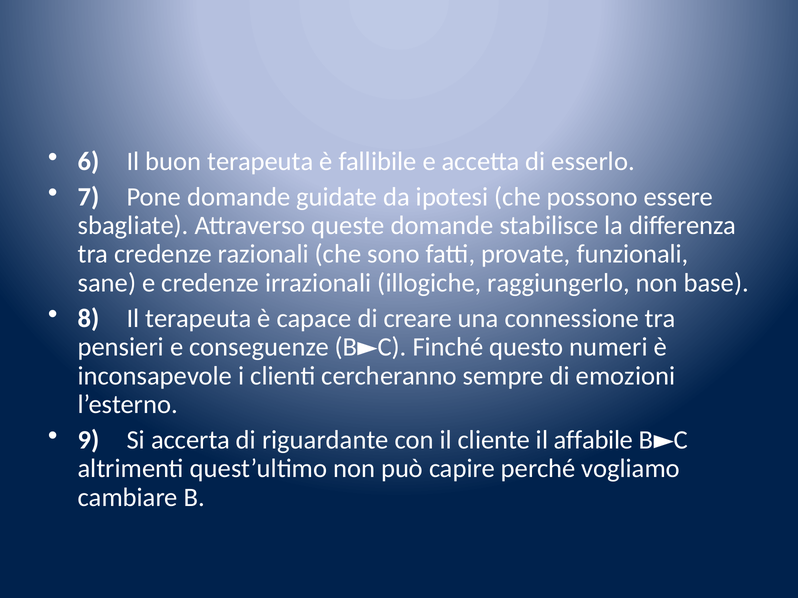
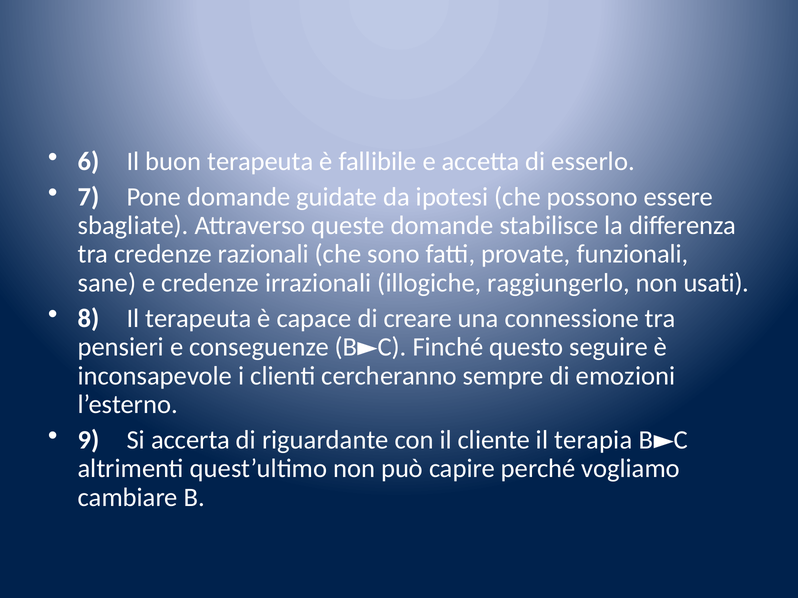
base: base -> usati
numeri: numeri -> seguire
affabile: affabile -> terapia
